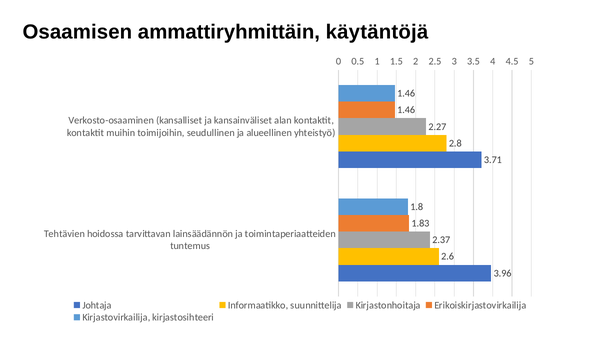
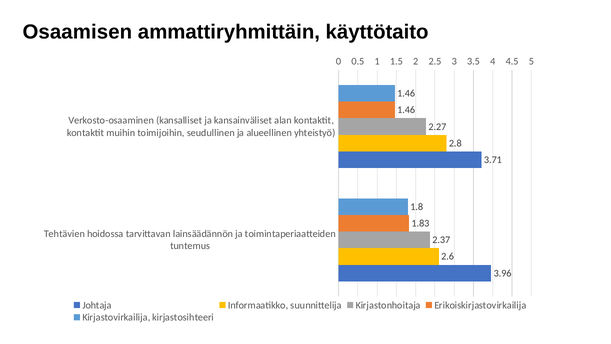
käytäntöjä: käytäntöjä -> käyttötaito
